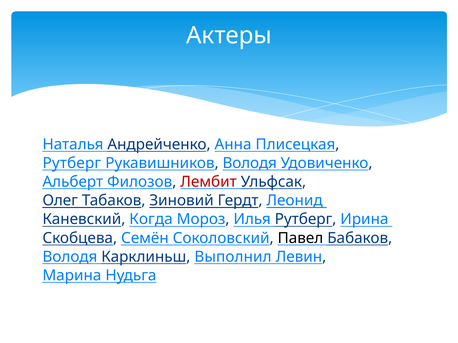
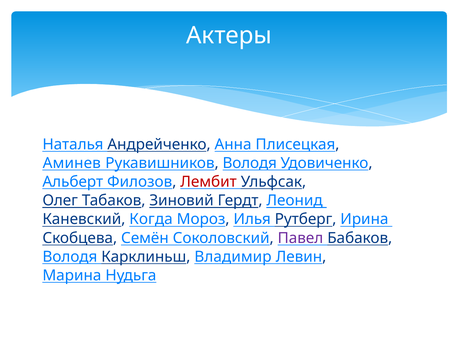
Рутберг at (72, 163): Рутберг -> Аминев
Павел colour: black -> purple
Выполнил: Выполнил -> Владимир
